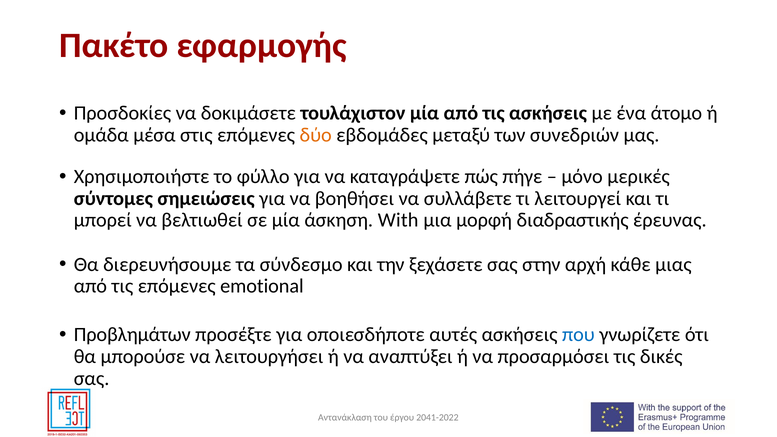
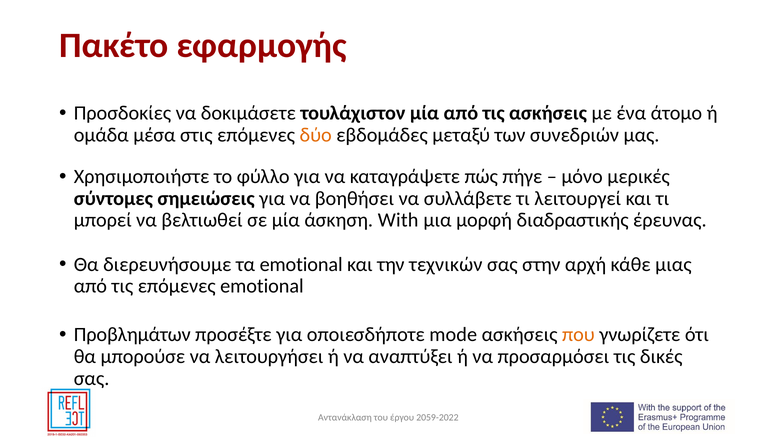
τα σύνδεσμο: σύνδεσμο -> emotional
ξεχάσετε: ξεχάσετε -> τεχνικών
αυτές: αυτές -> mode
που colour: blue -> orange
2041-2022: 2041-2022 -> 2059-2022
